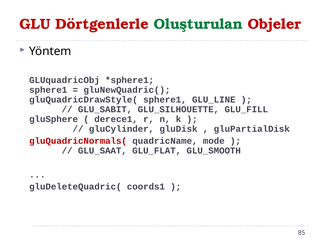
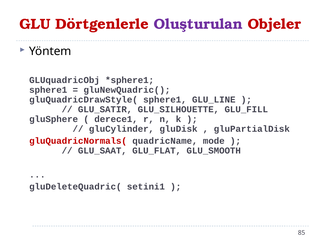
Oluşturulan colour: green -> purple
GLU_SABIT: GLU_SABIT -> GLU_SATIR
coords1: coords1 -> setini1
